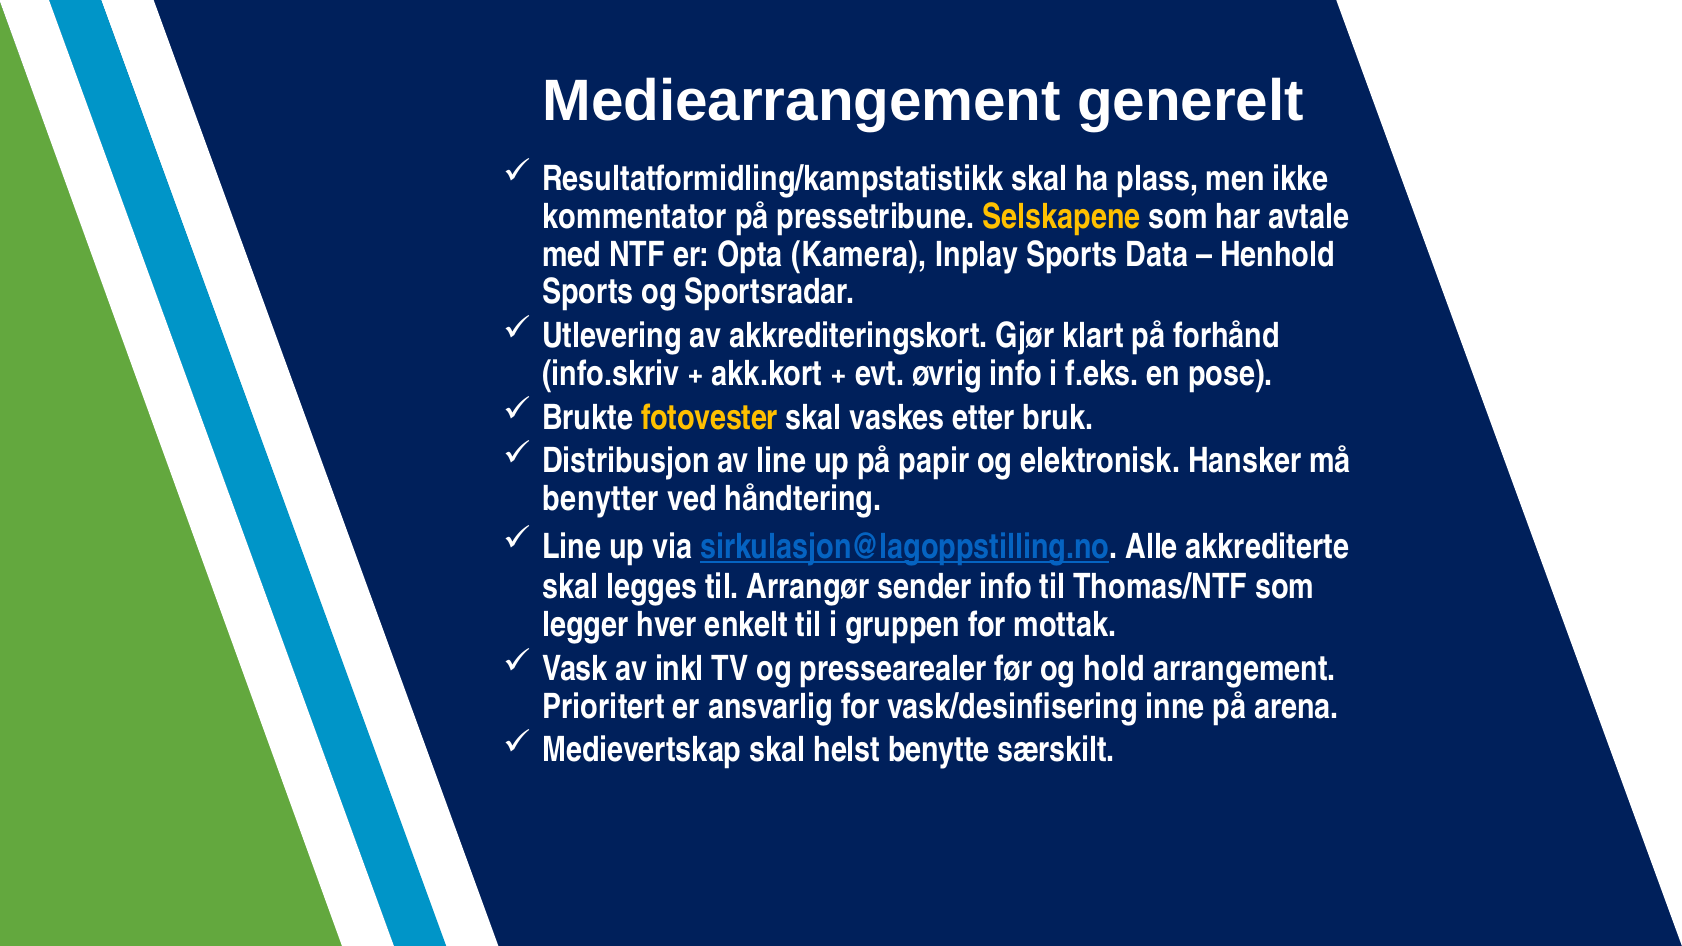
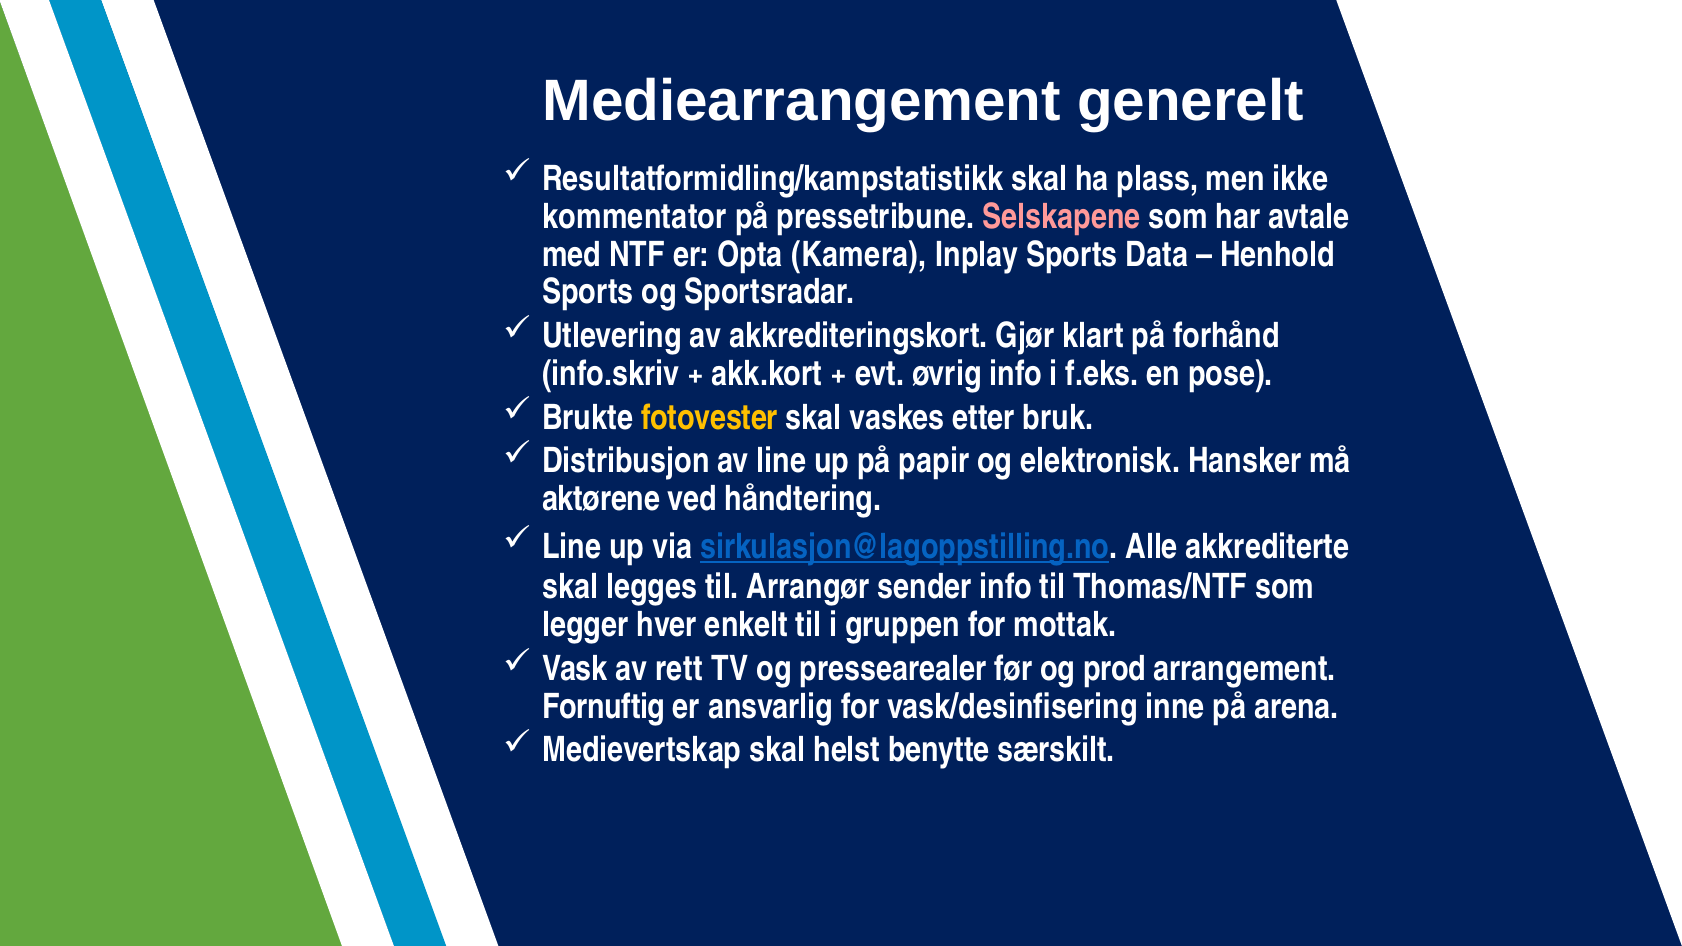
Selskapene colour: yellow -> pink
benytter: benytter -> aktørene
inkl: inkl -> rett
hold: hold -> prod
Prioritert: Prioritert -> Fornuftig
